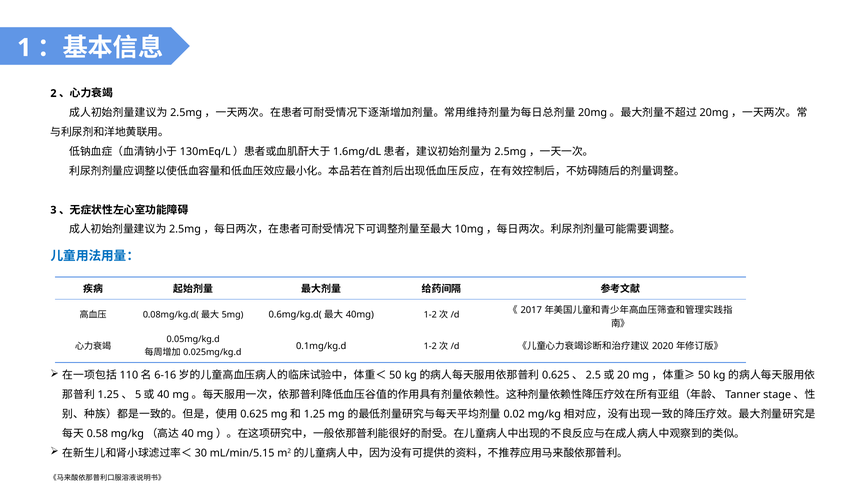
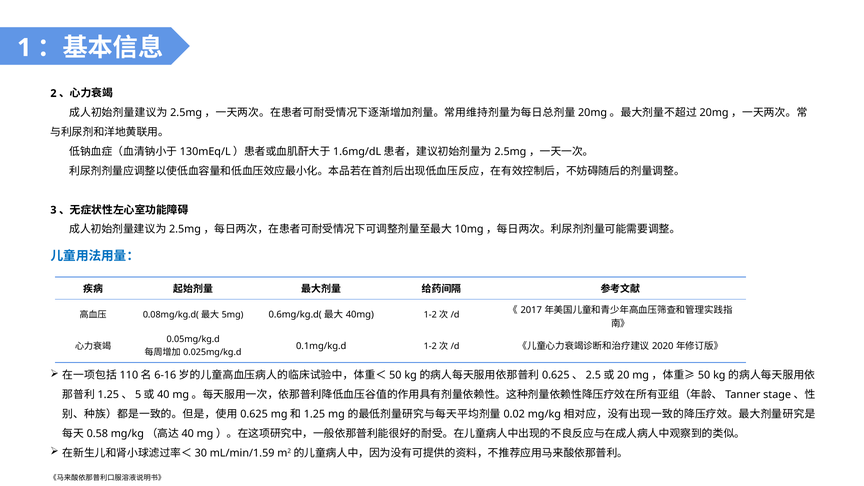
mL/min/5.15: mL/min/5.15 -> mL/min/1.59
